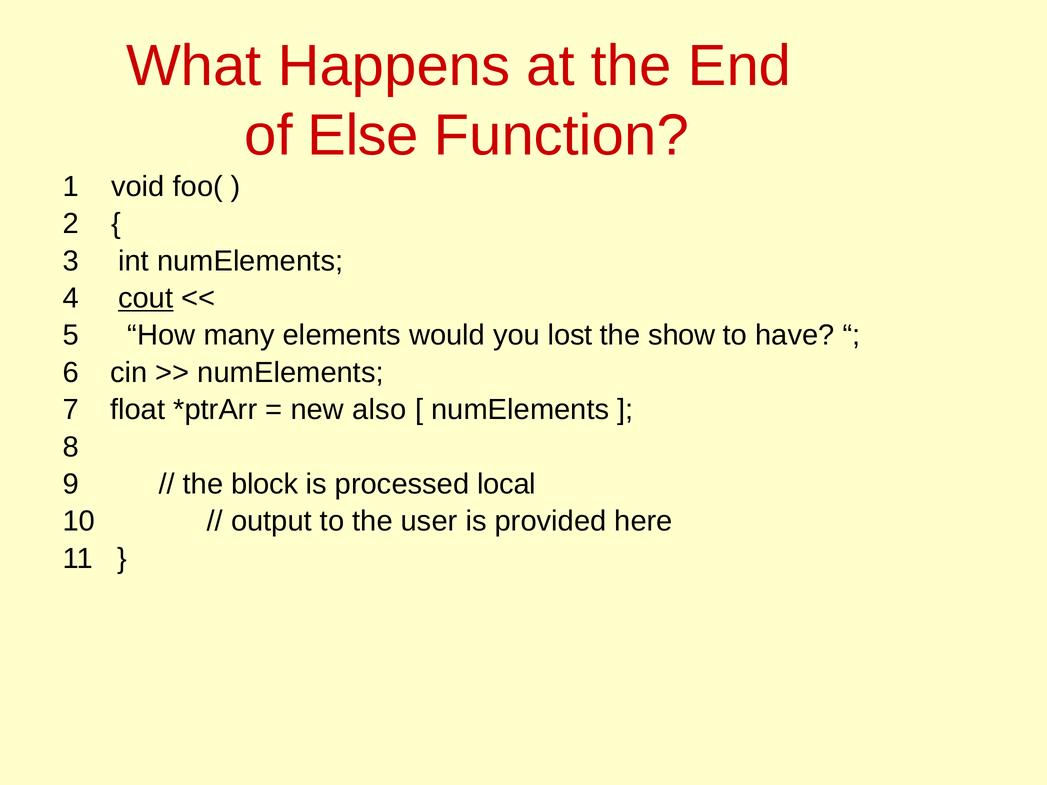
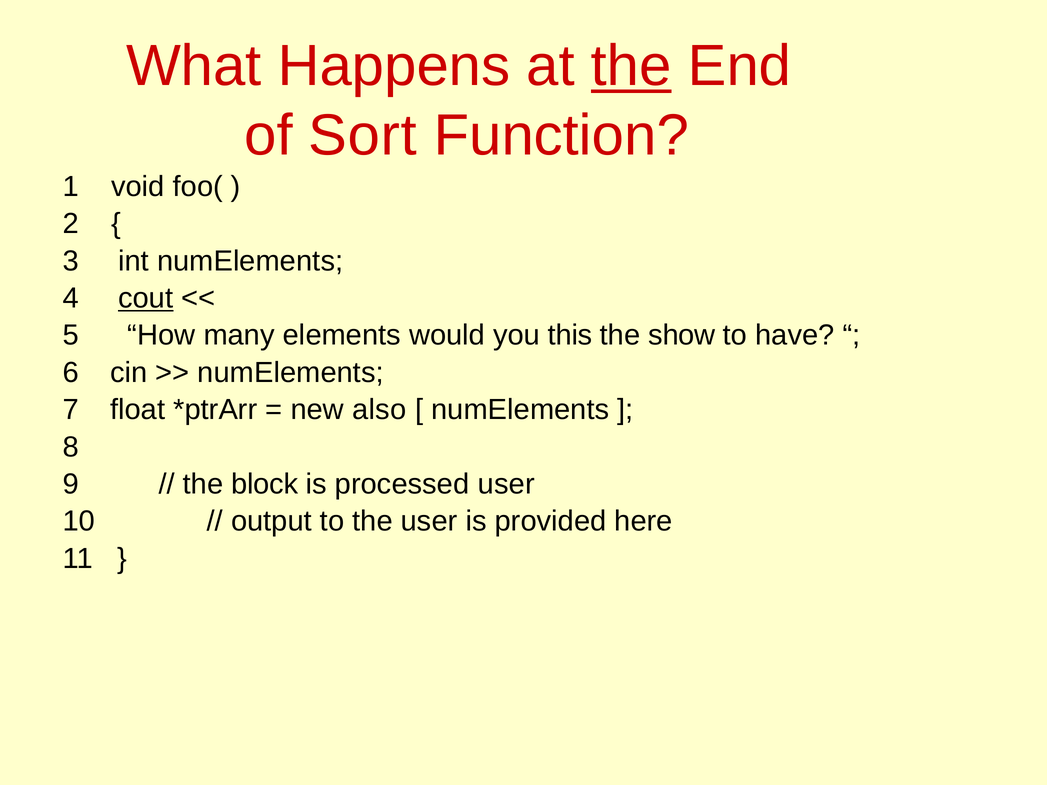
the at (631, 66) underline: none -> present
Else: Else -> Sort
lost: lost -> this
processed local: local -> user
